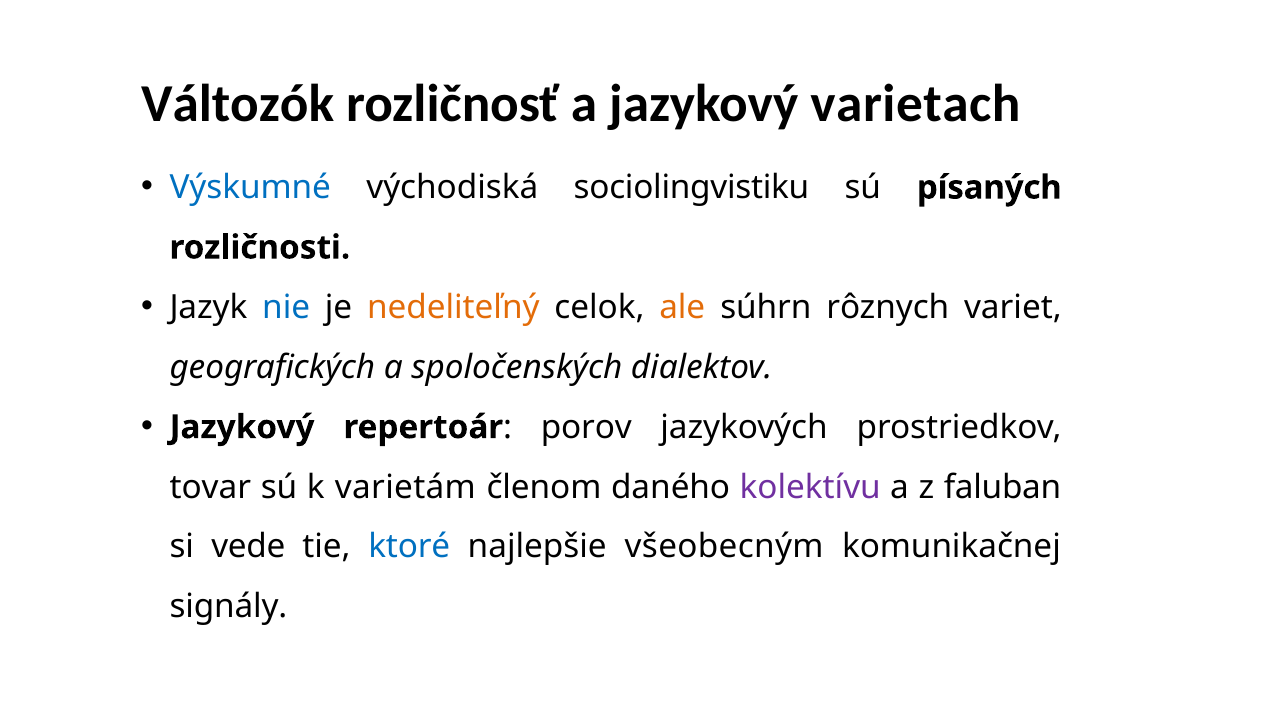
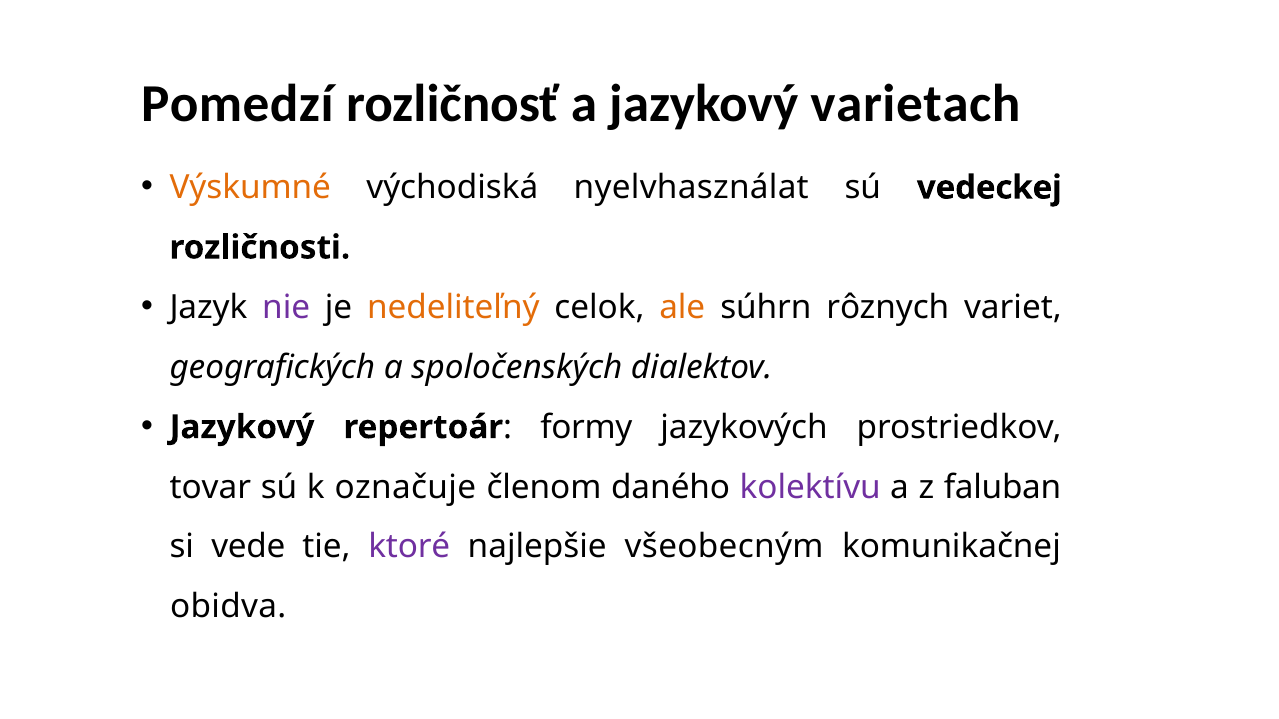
Változók: Változók -> Pomedzí
Výskumné colour: blue -> orange
sociolingvistiku: sociolingvistiku -> nyelvhasználat
písaných: písaných -> vedeckej
nie colour: blue -> purple
porov: porov -> formy
varietám: varietám -> označuje
ktoré colour: blue -> purple
signály: signály -> obidva
